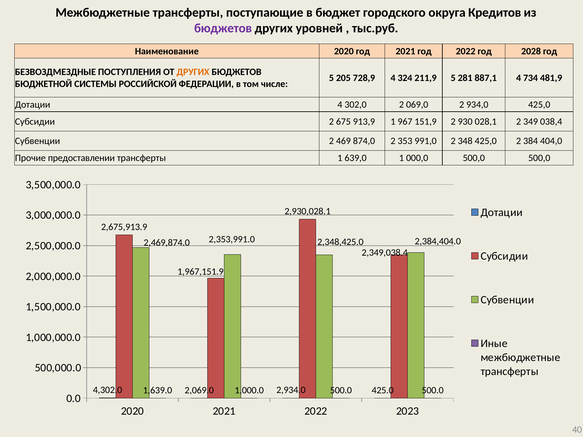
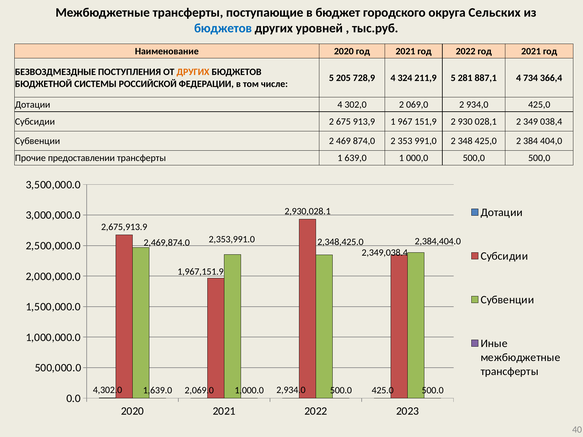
Кредитов: Кредитов -> Сельских
бюджетов at (223, 28) colour: purple -> blue
2022 год 2028: 2028 -> 2021
481,9: 481,9 -> 366,4
